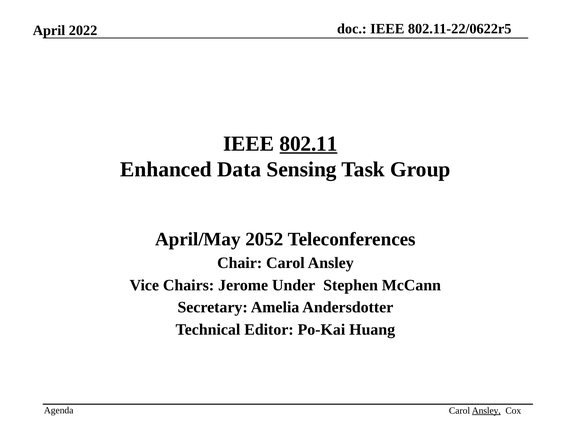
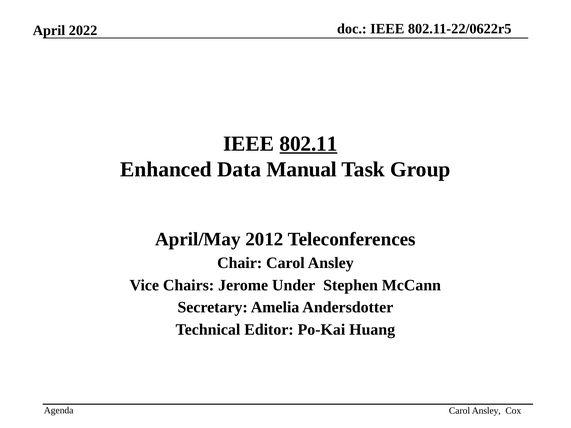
Sensing: Sensing -> Manual
2052: 2052 -> 2012
Ansley at (486, 411) underline: present -> none
